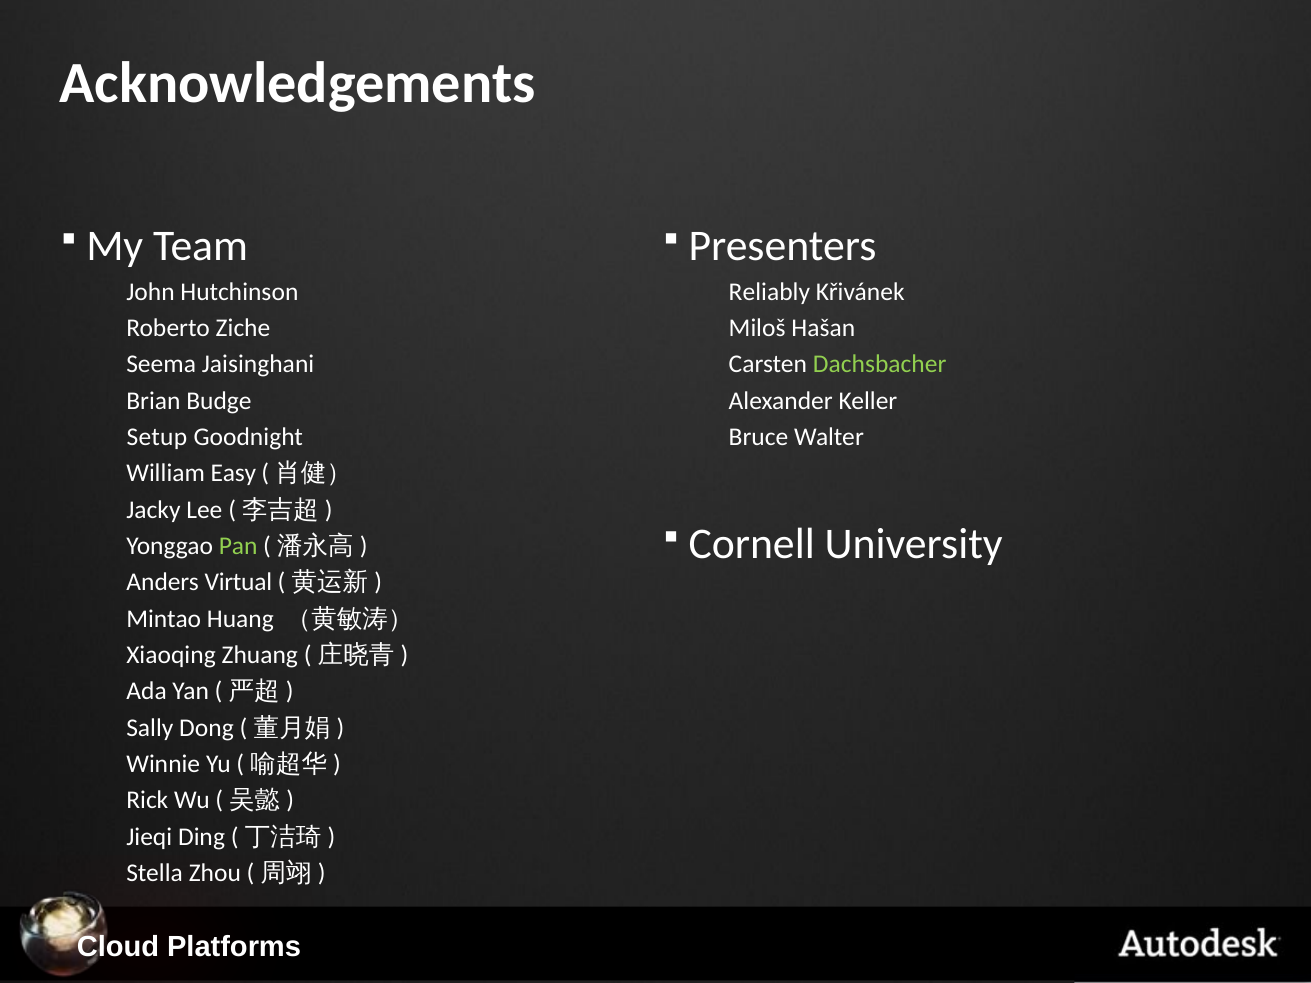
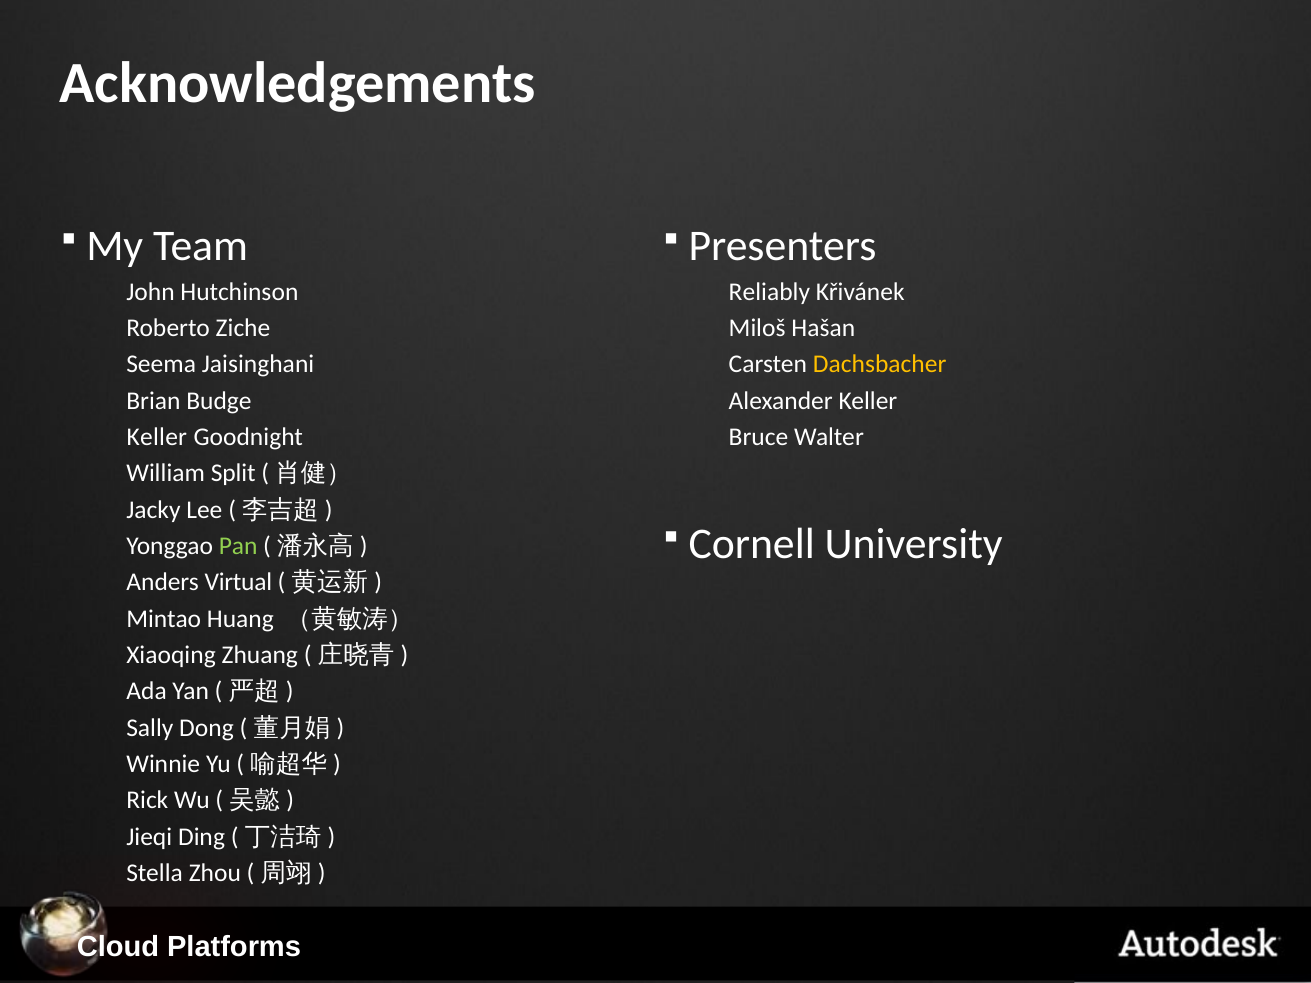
Dachsbacher colour: light green -> yellow
Setup at (157, 437): Setup -> Keller
Easy: Easy -> Split
